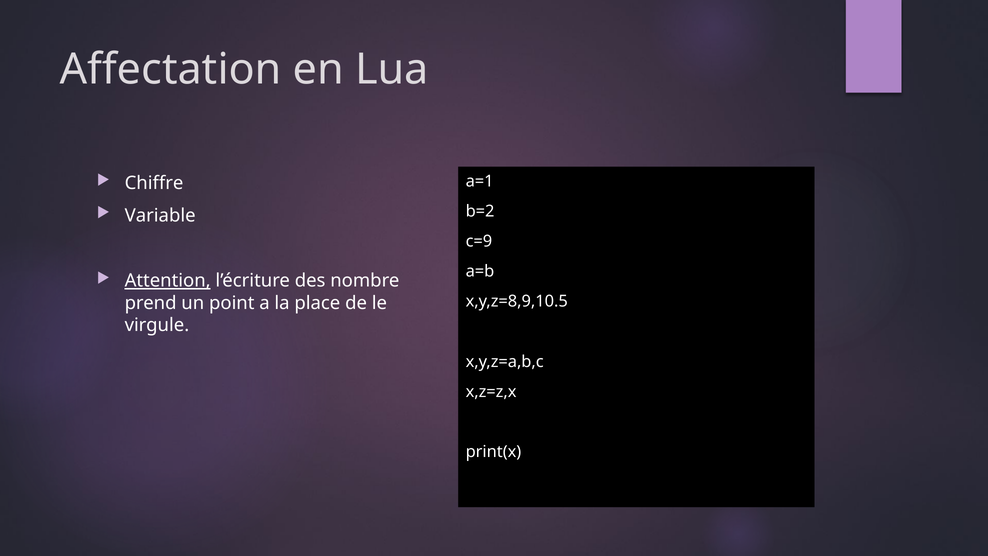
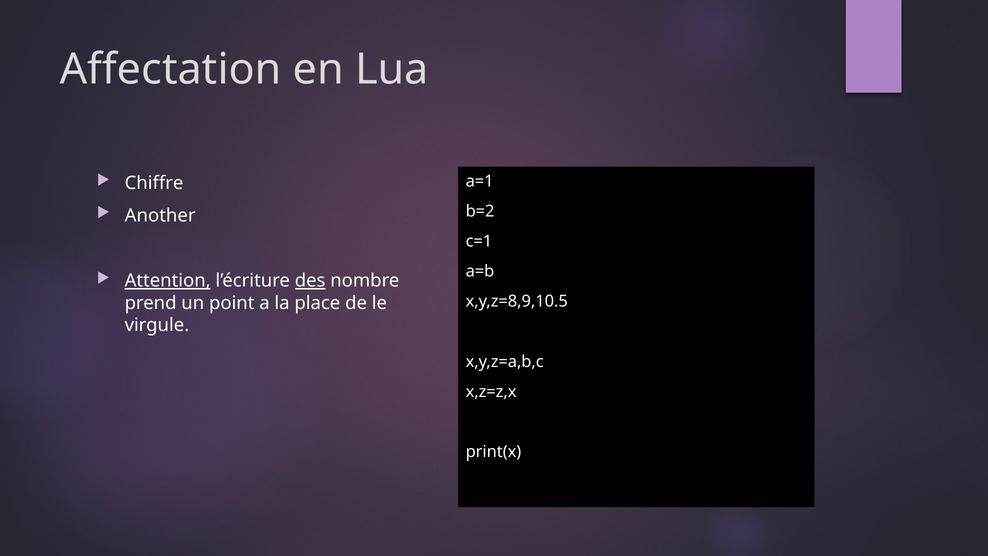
Variable: Variable -> Another
c=9: c=9 -> c=1
des underline: none -> present
